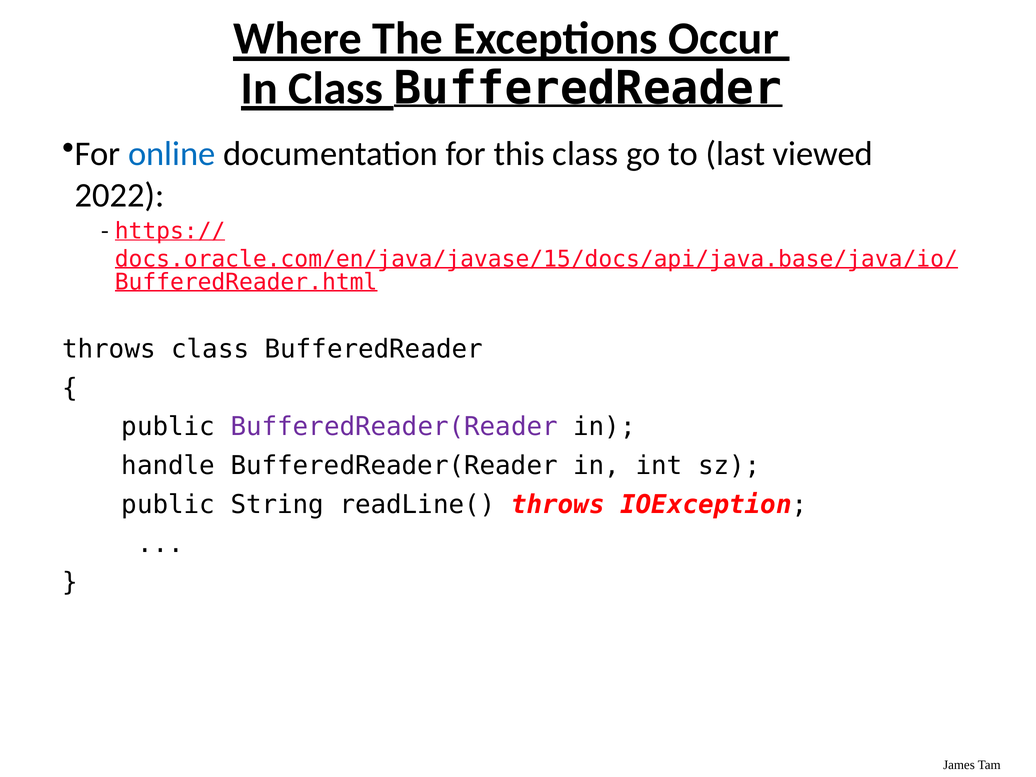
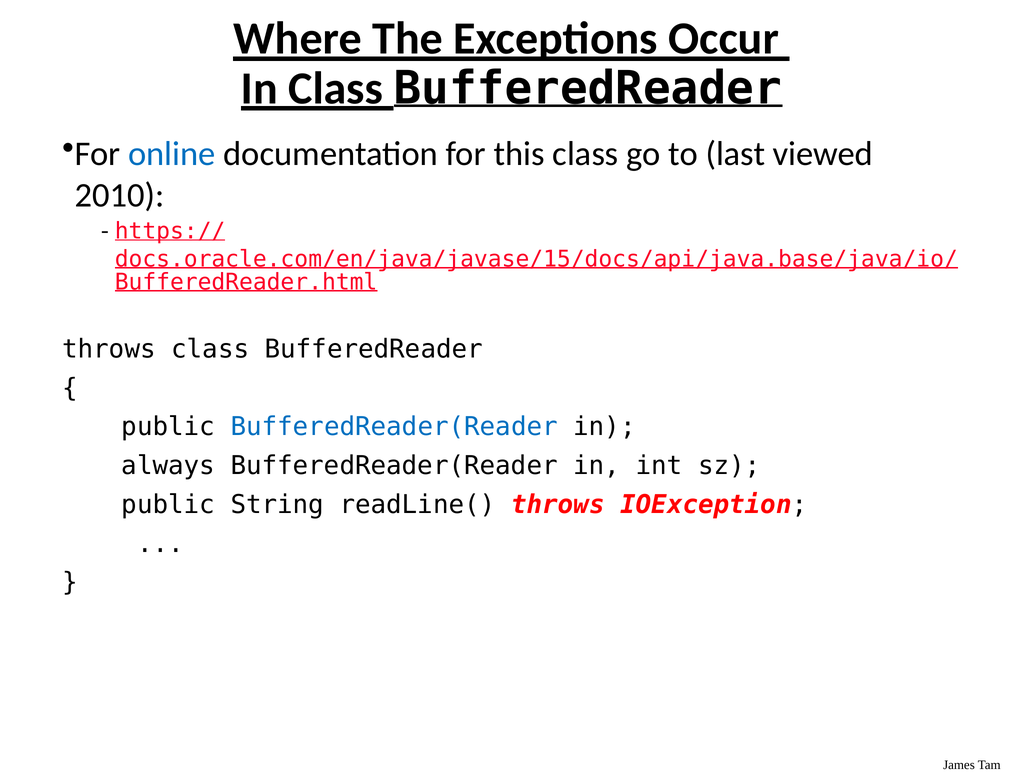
2022: 2022 -> 2010
BufferedReader(Reader at (394, 427) colour: purple -> blue
handle: handle -> always
